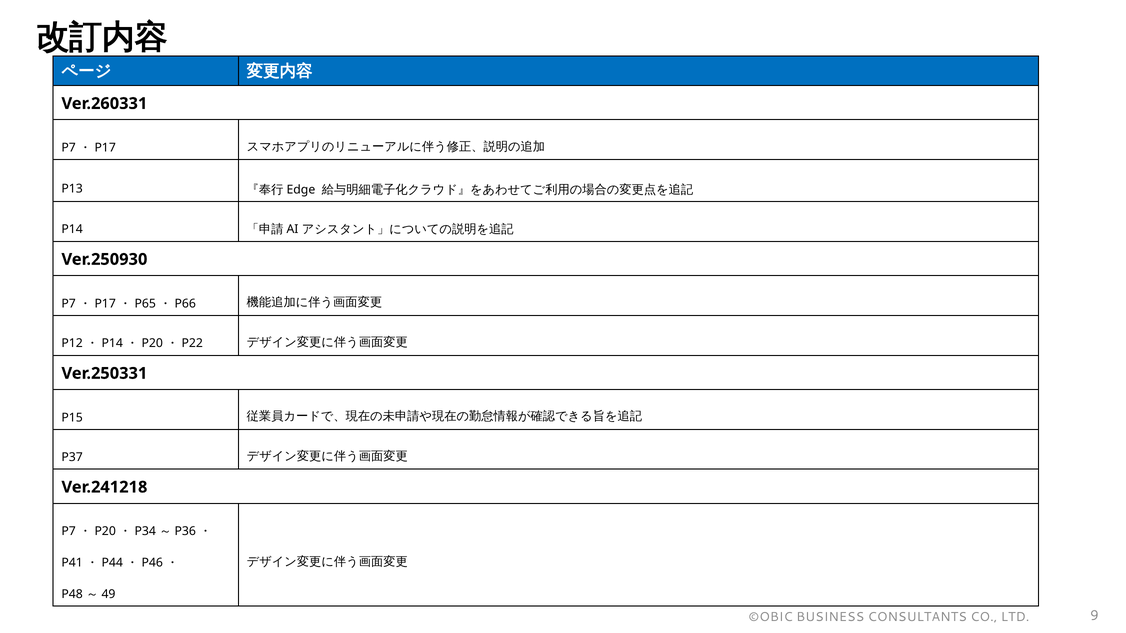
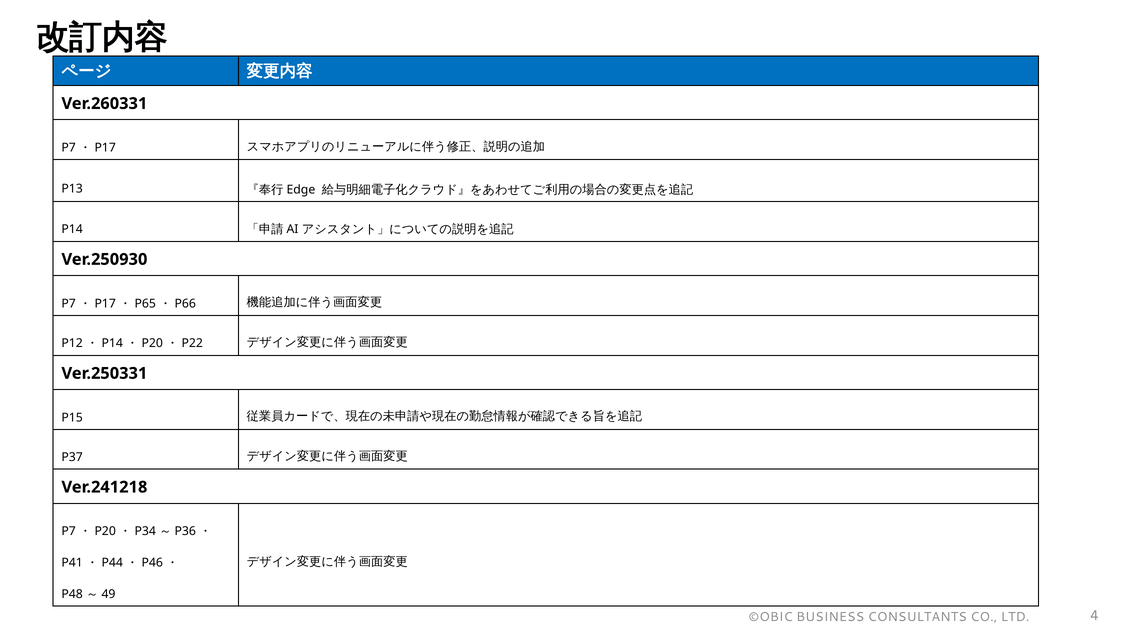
9: 9 -> 4
